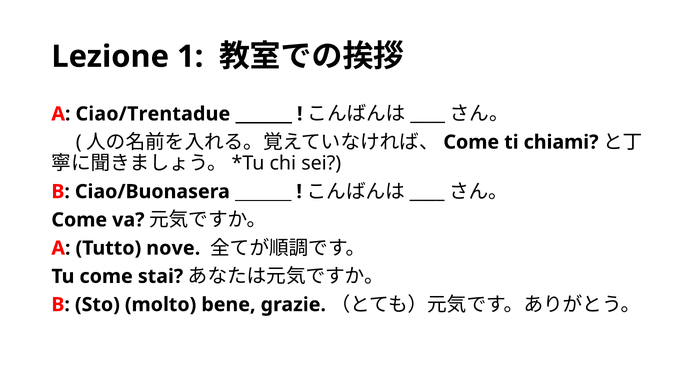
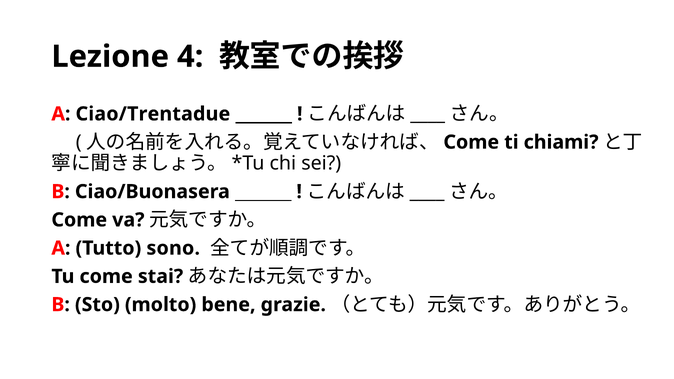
1: 1 -> 4
nove: nove -> sono
